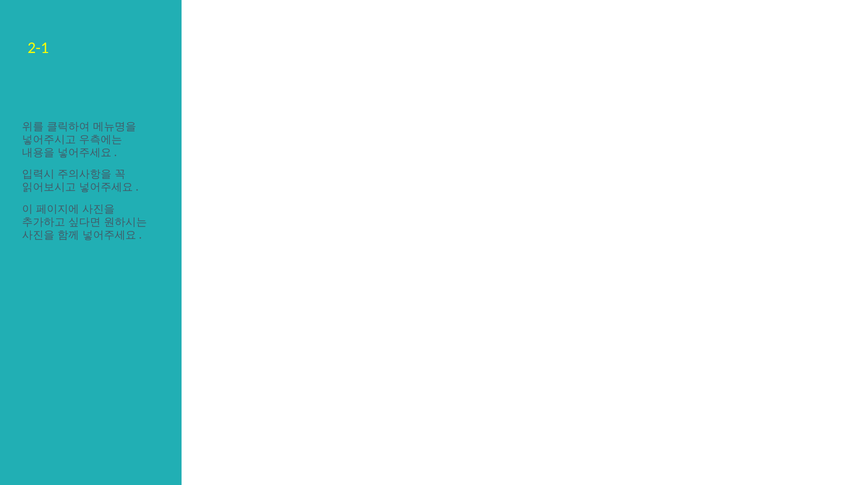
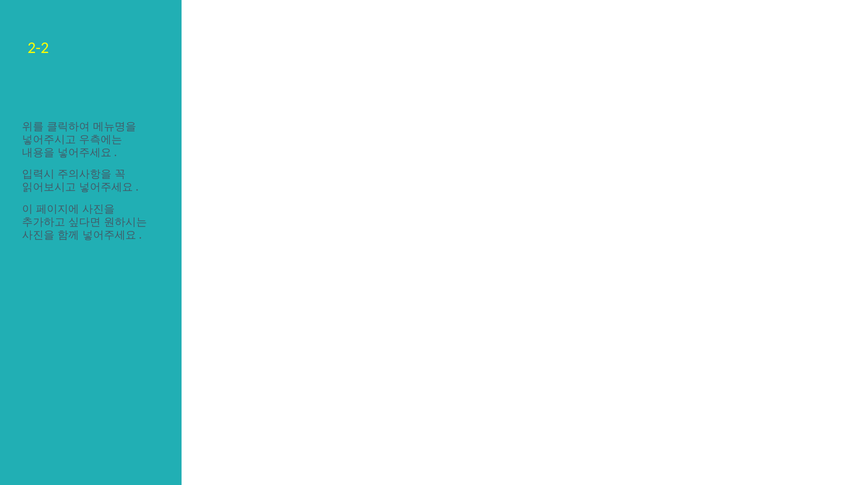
2-1: 2-1 -> 2-2
